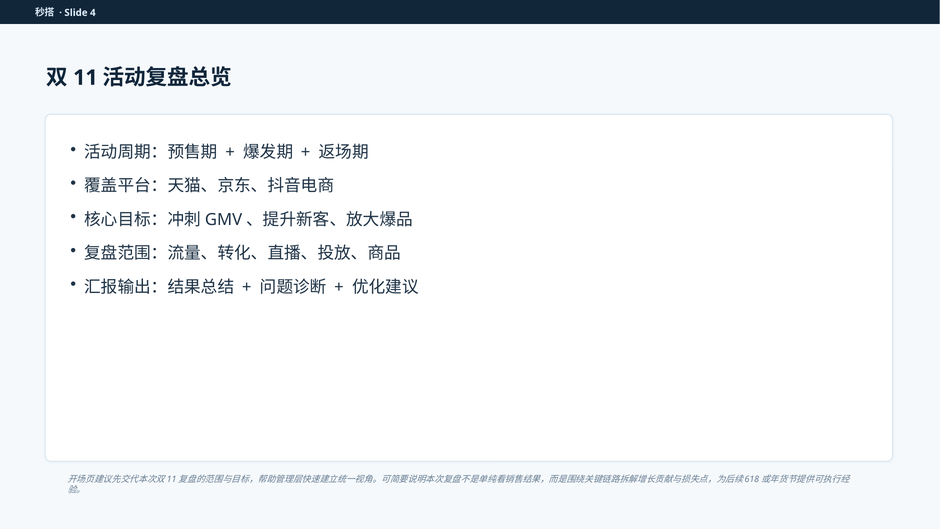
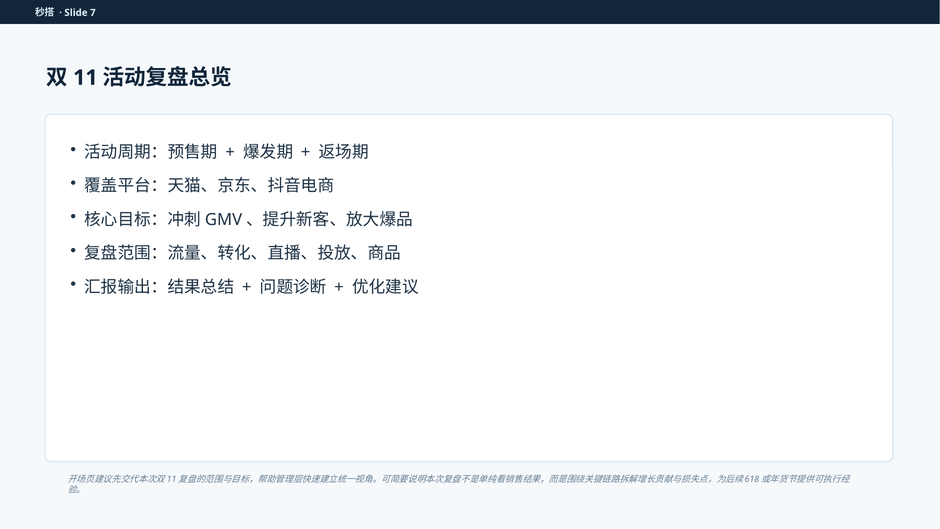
4: 4 -> 7
